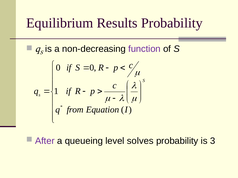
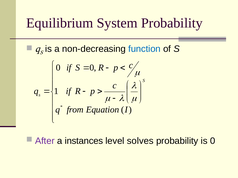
Results: Results -> System
function colour: purple -> blue
queueing: queueing -> instances
is 3: 3 -> 0
